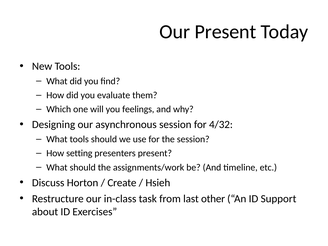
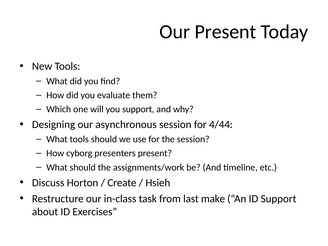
you feelings: feelings -> support
4/32: 4/32 -> 4/44
setting: setting -> cyborg
other: other -> make
